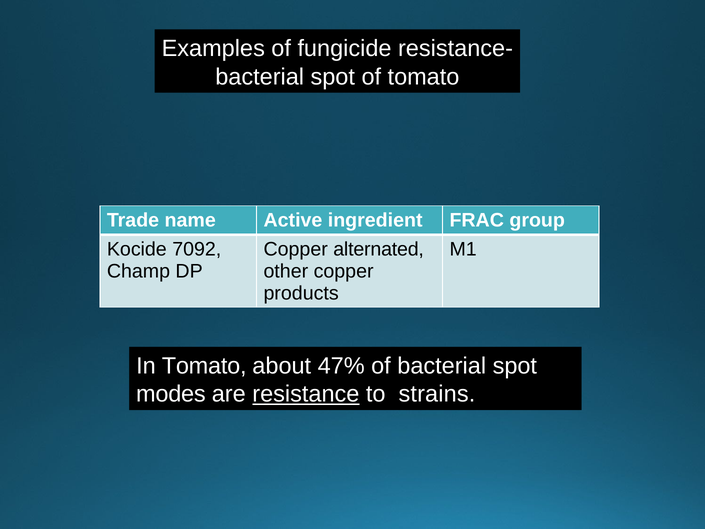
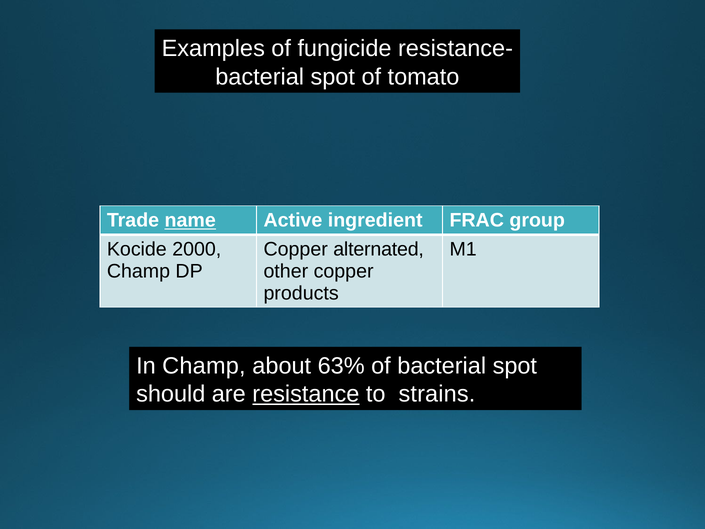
name underline: none -> present
7092: 7092 -> 2000
In Tomato: Tomato -> Champ
47%: 47% -> 63%
modes: modes -> should
